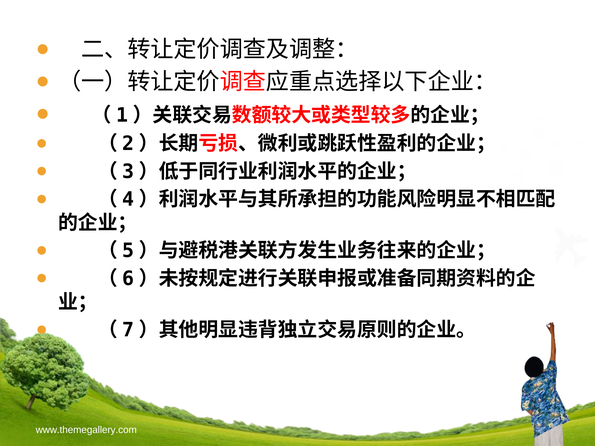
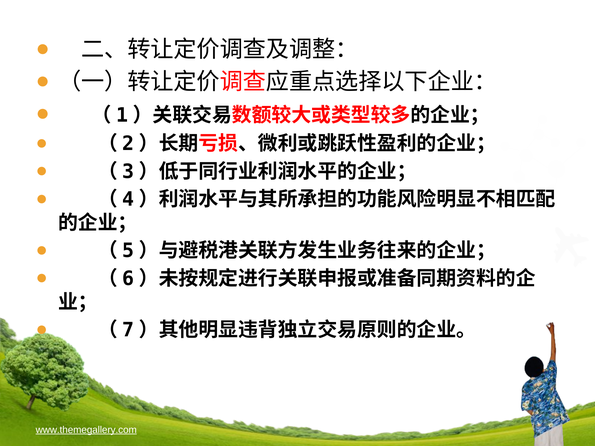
www.themegallery.com underline: none -> present
